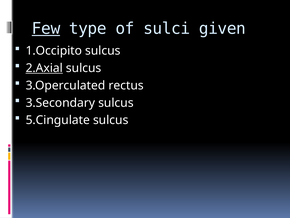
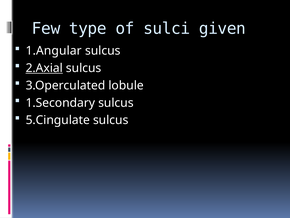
Few underline: present -> none
1.Occipito: 1.Occipito -> 1.Angular
rectus: rectus -> lobule
3.Secondary: 3.Secondary -> 1.Secondary
